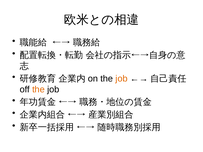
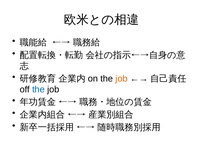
the at (38, 90) colour: orange -> blue
